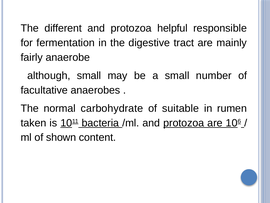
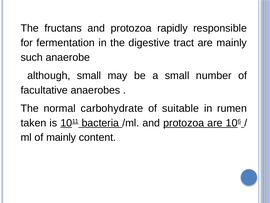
different: different -> fructans
helpful: helpful -> rapidly
fairly: fairly -> such
of shown: shown -> mainly
